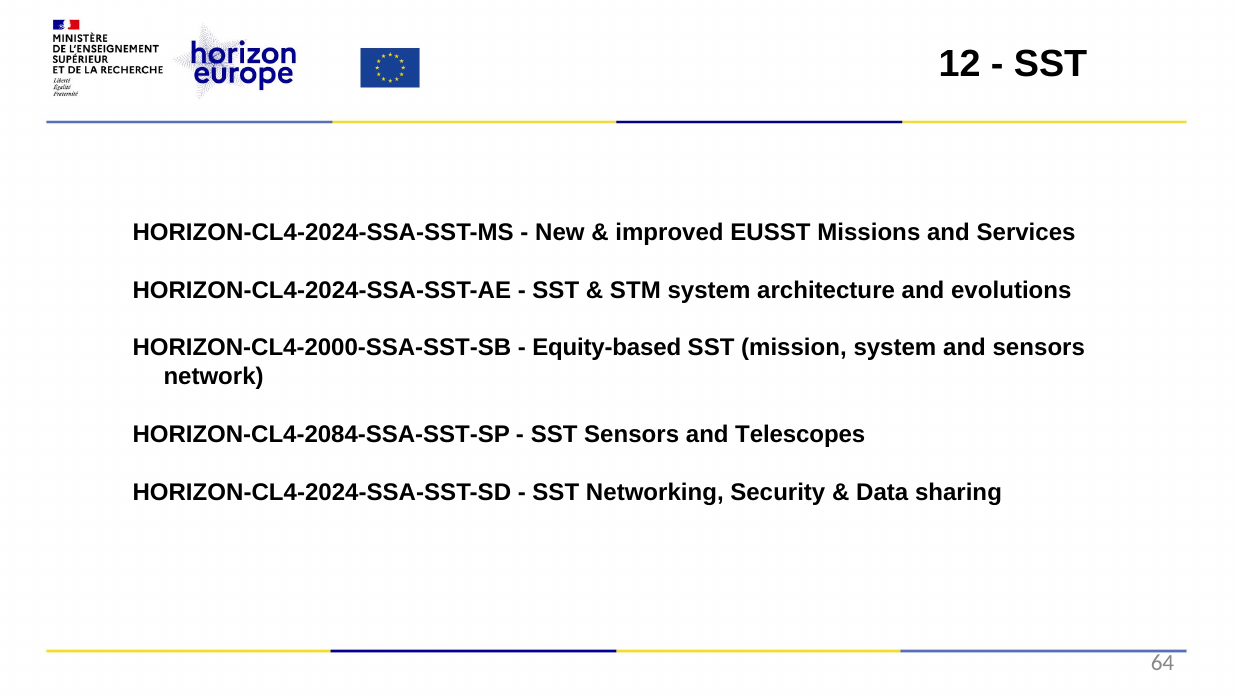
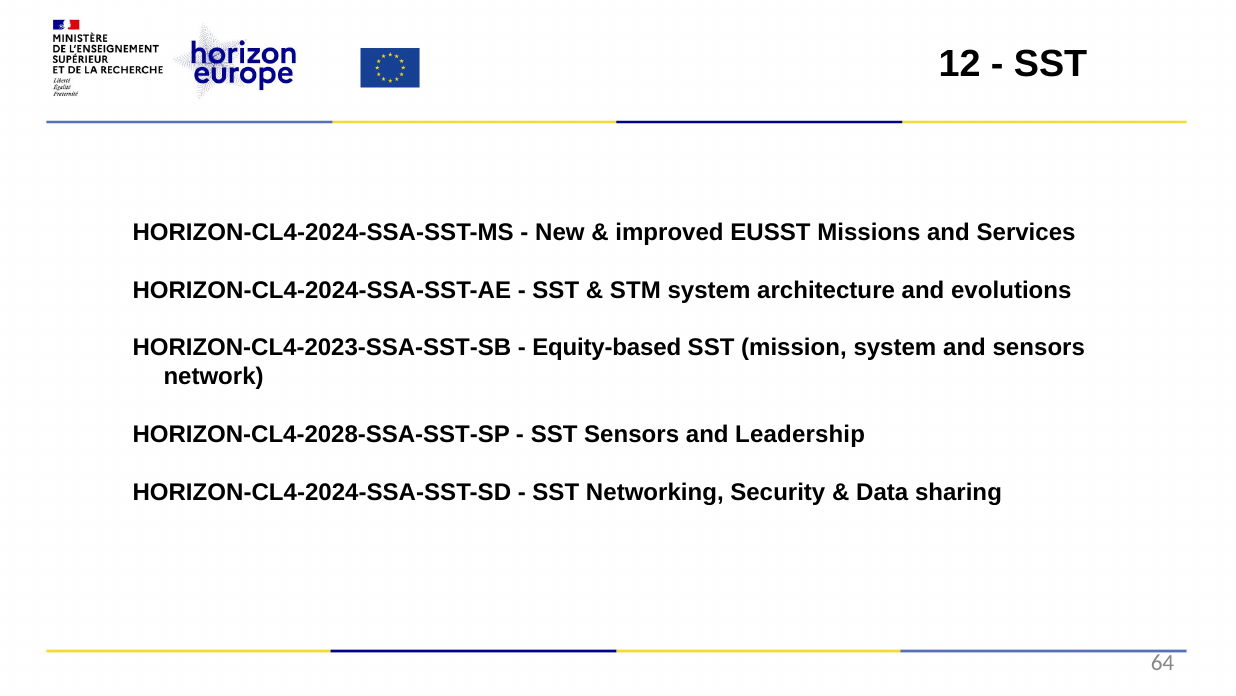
HORIZON-CL4-2000-SSA-SST-SB: HORIZON-CL4-2000-SSA-SST-SB -> HORIZON-CL4-2023-SSA-SST-SB
HORIZON-CL4-2084-SSA-SST-SP: HORIZON-CL4-2084-SSA-SST-SP -> HORIZON-CL4-2028-SSA-SST-SP
Telescopes: Telescopes -> Leadership
